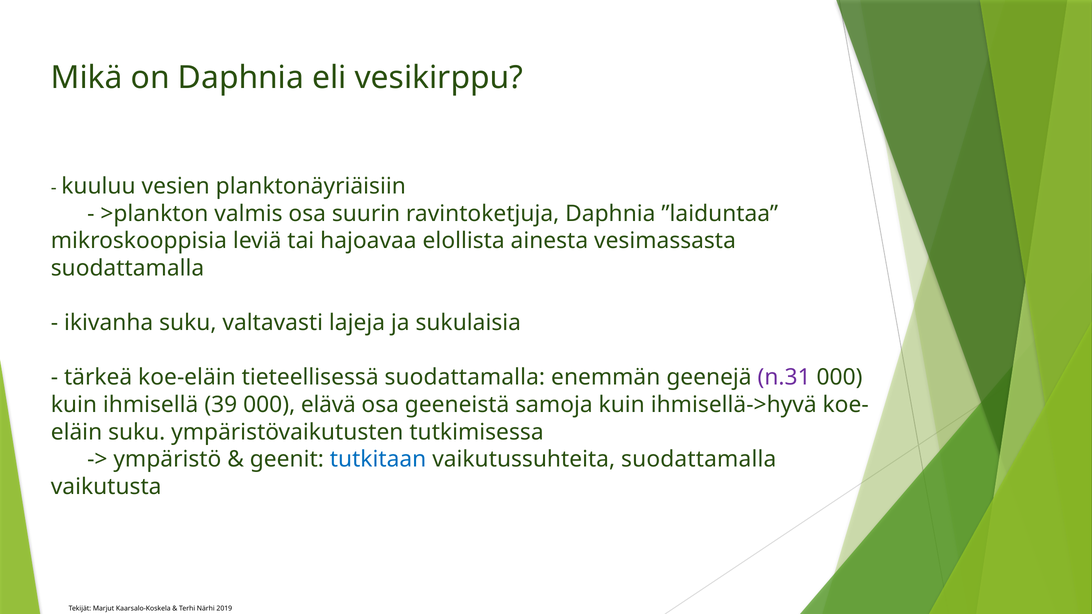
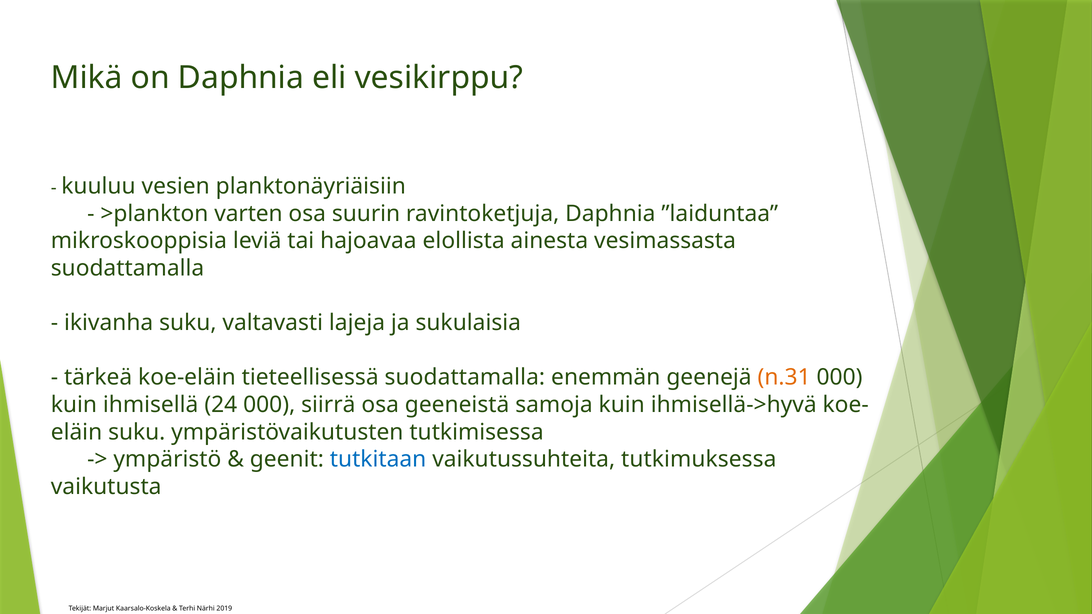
valmis: valmis -> varten
n.31 colour: purple -> orange
39: 39 -> 24
elävä: elävä -> siirrä
vaikutussuhteita suodattamalla: suodattamalla -> tutkimuksessa
